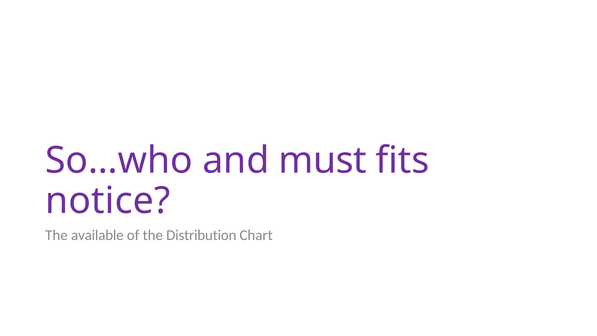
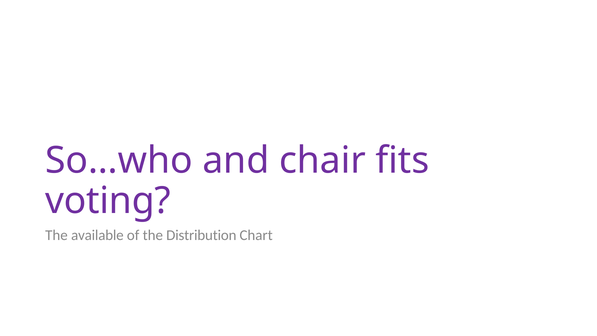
must: must -> chair
notice: notice -> voting
